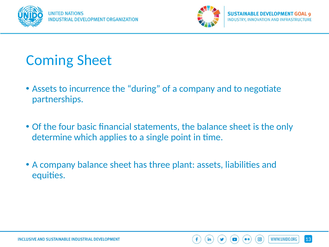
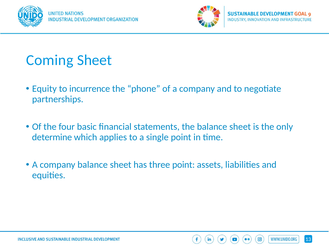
Assets at (44, 89): Assets -> Equity
during: during -> phone
three plant: plant -> point
